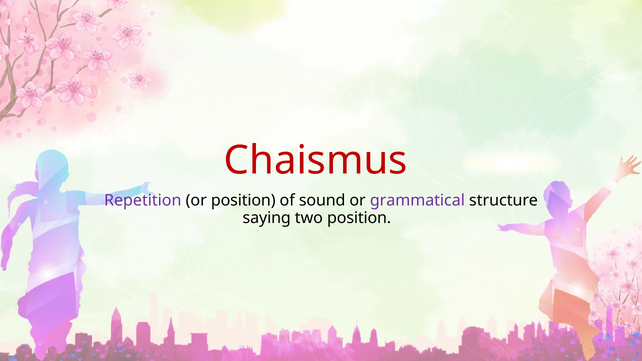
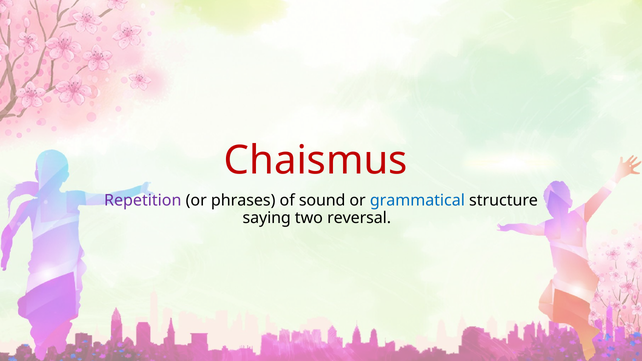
or position: position -> phrases
grammatical colour: purple -> blue
two position: position -> reversal
